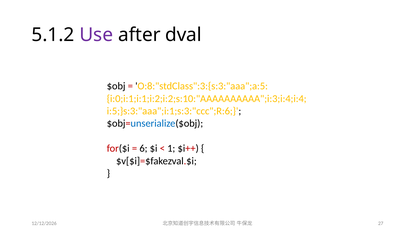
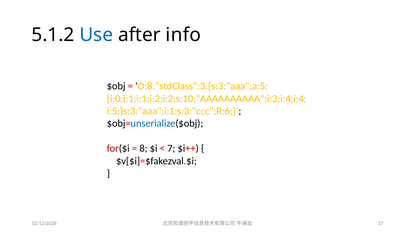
Use colour: purple -> blue
dval: dval -> info
6: 6 -> 8
1: 1 -> 7
